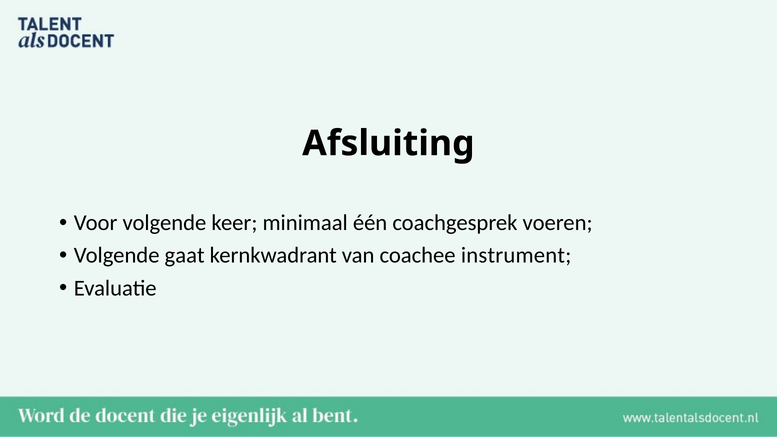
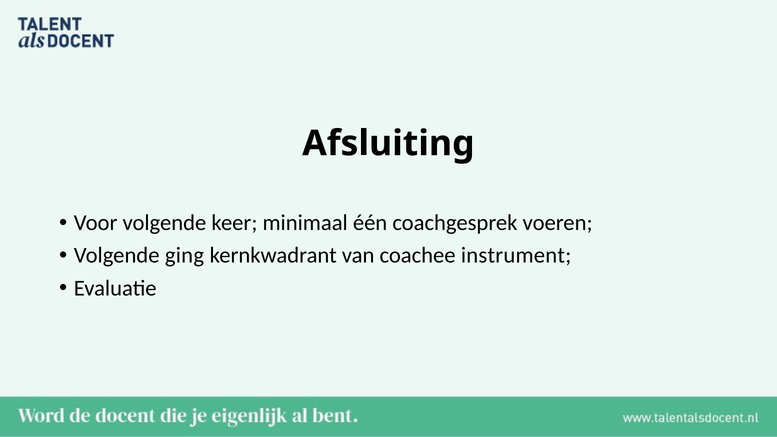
gaat: gaat -> ging
